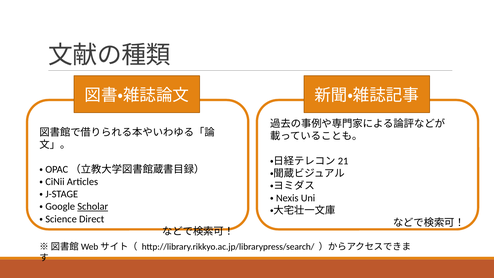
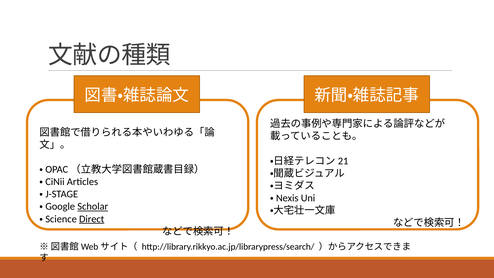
Direct underline: none -> present
